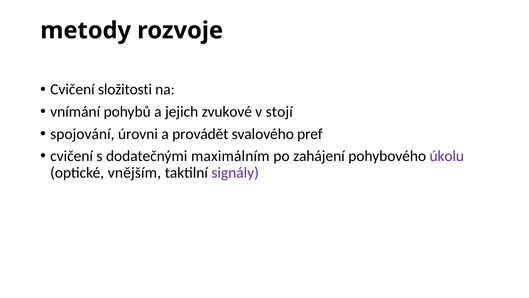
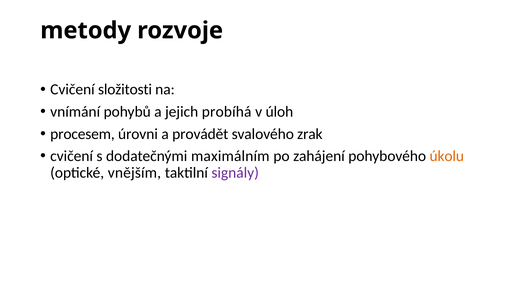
zvukové: zvukové -> probíhá
stojí: stojí -> úloh
spojování: spojování -> procesem
pref: pref -> zrak
úkolu colour: purple -> orange
